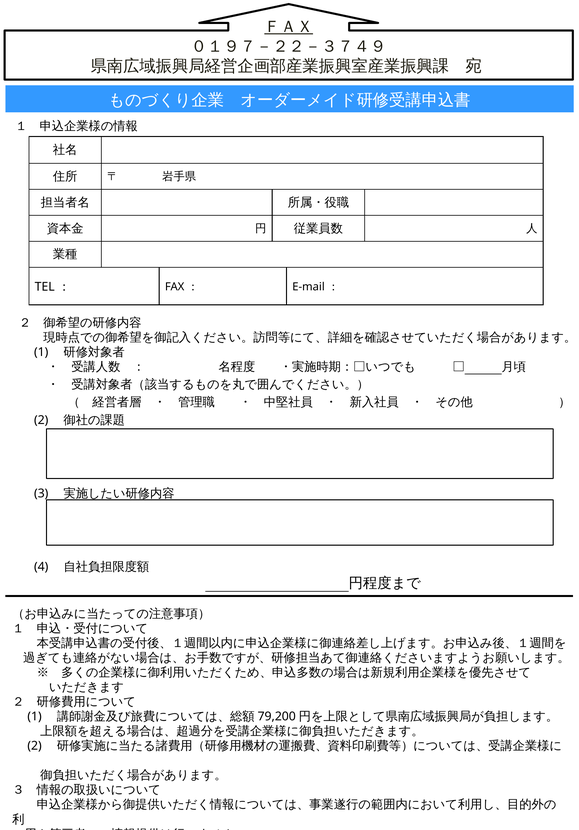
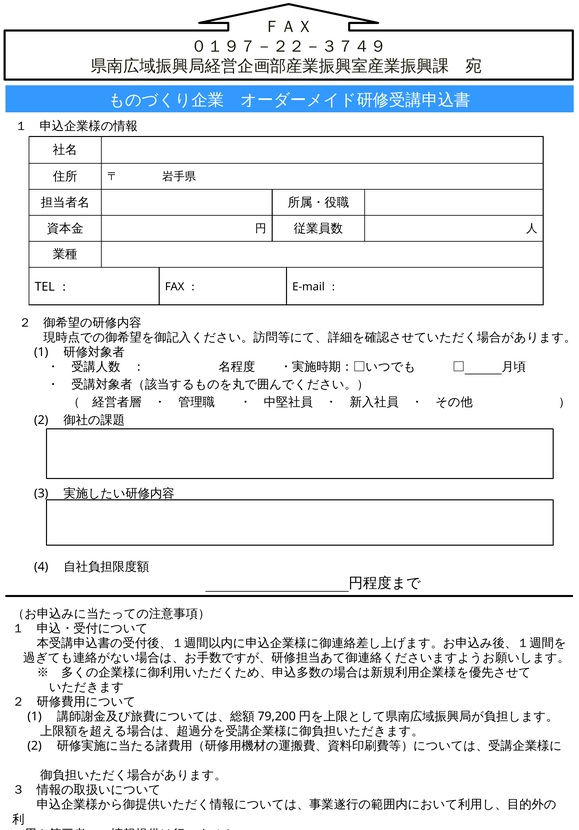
ＦＡＸ underline: present -> none
